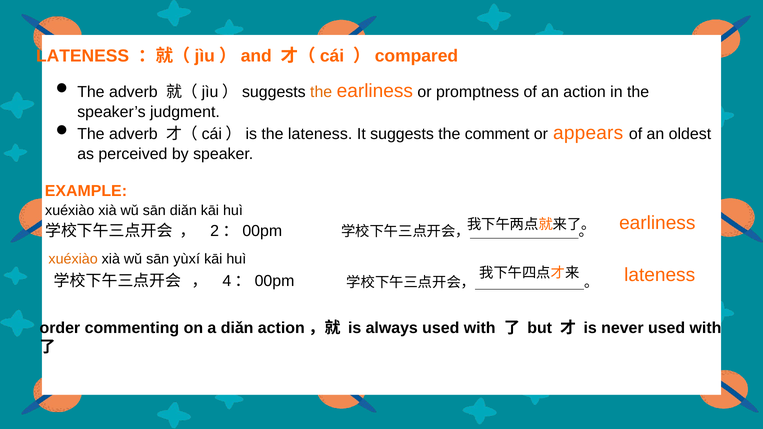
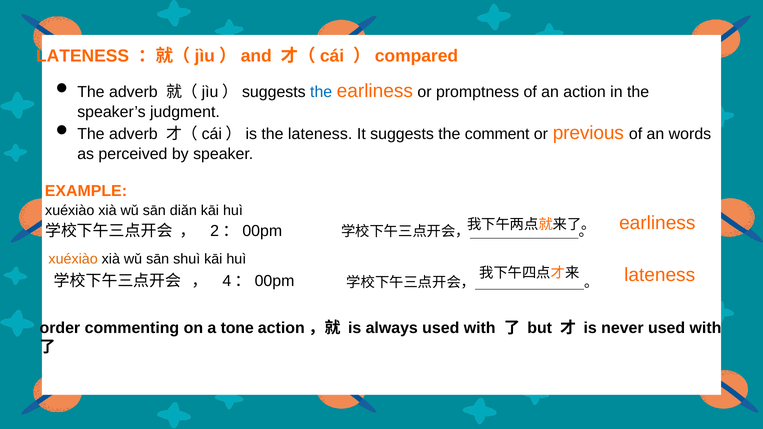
the at (321, 92) colour: orange -> blue
appears: appears -> previous
oldest: oldest -> words
yùxí: yùxí -> shuì
a diǎn: diǎn -> tone
